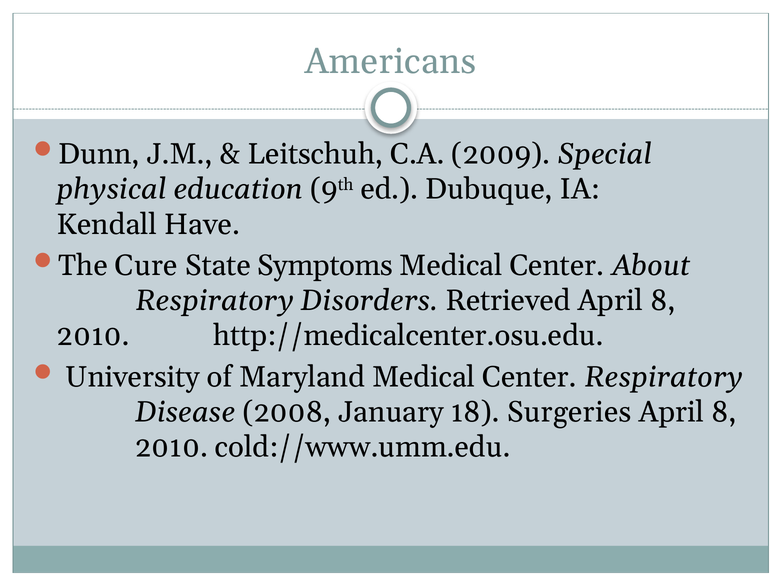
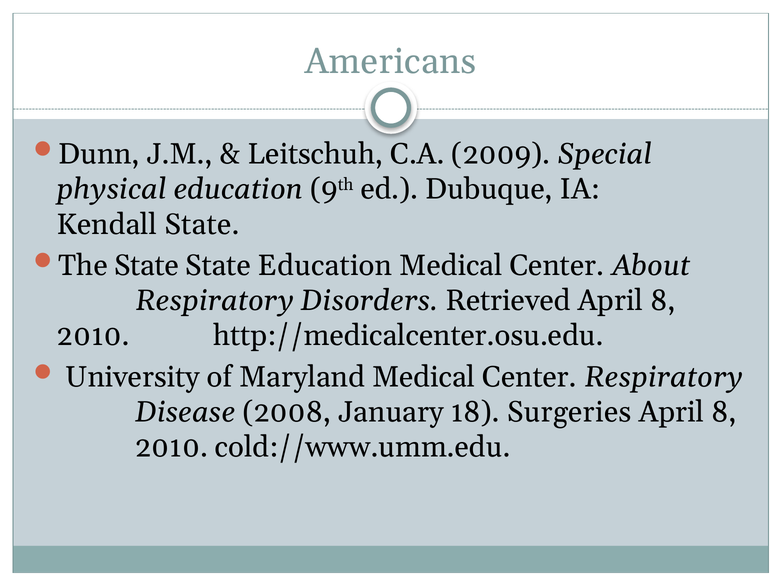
Kendall Have: Have -> State
The Cure: Cure -> State
State Symptoms: Symptoms -> Education
